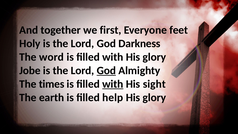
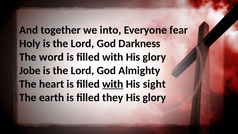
first: first -> into
feet: feet -> fear
God at (106, 70) underline: present -> none
times: times -> heart
help: help -> they
